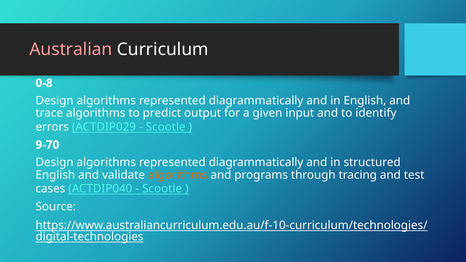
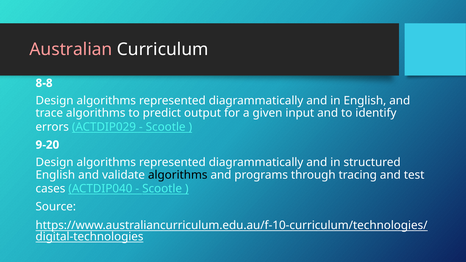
0-8: 0-8 -> 8-8
9-70: 9-70 -> 9-20
algorithms at (178, 175) colour: orange -> black
